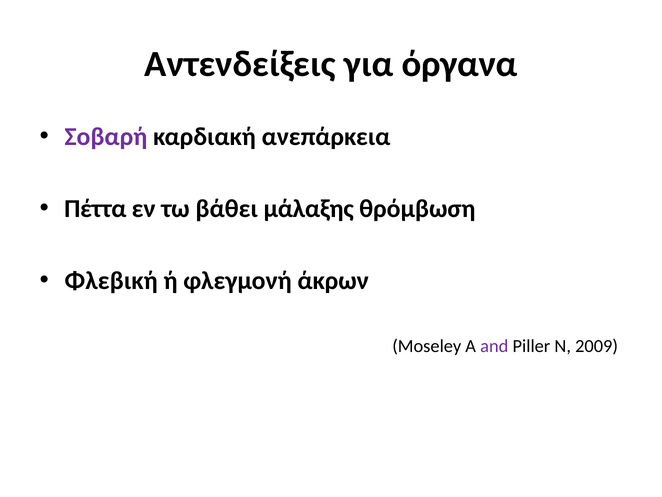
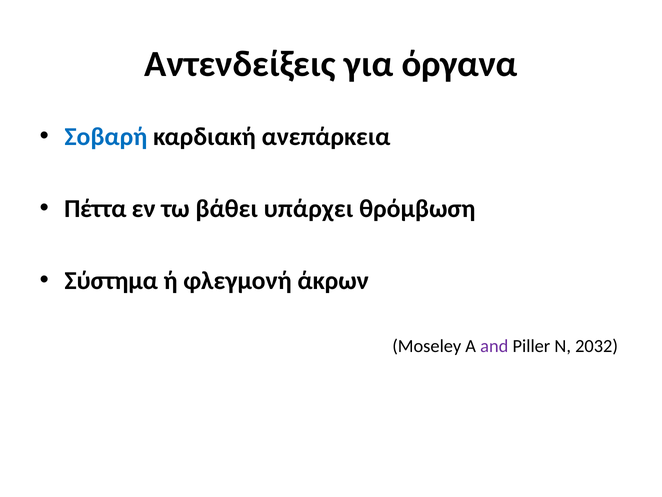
Σοβαρή colour: purple -> blue
μάλαξης: μάλαξης -> υπάρχει
Φλεβική: Φλεβική -> Σύστημα
2009: 2009 -> 2032
